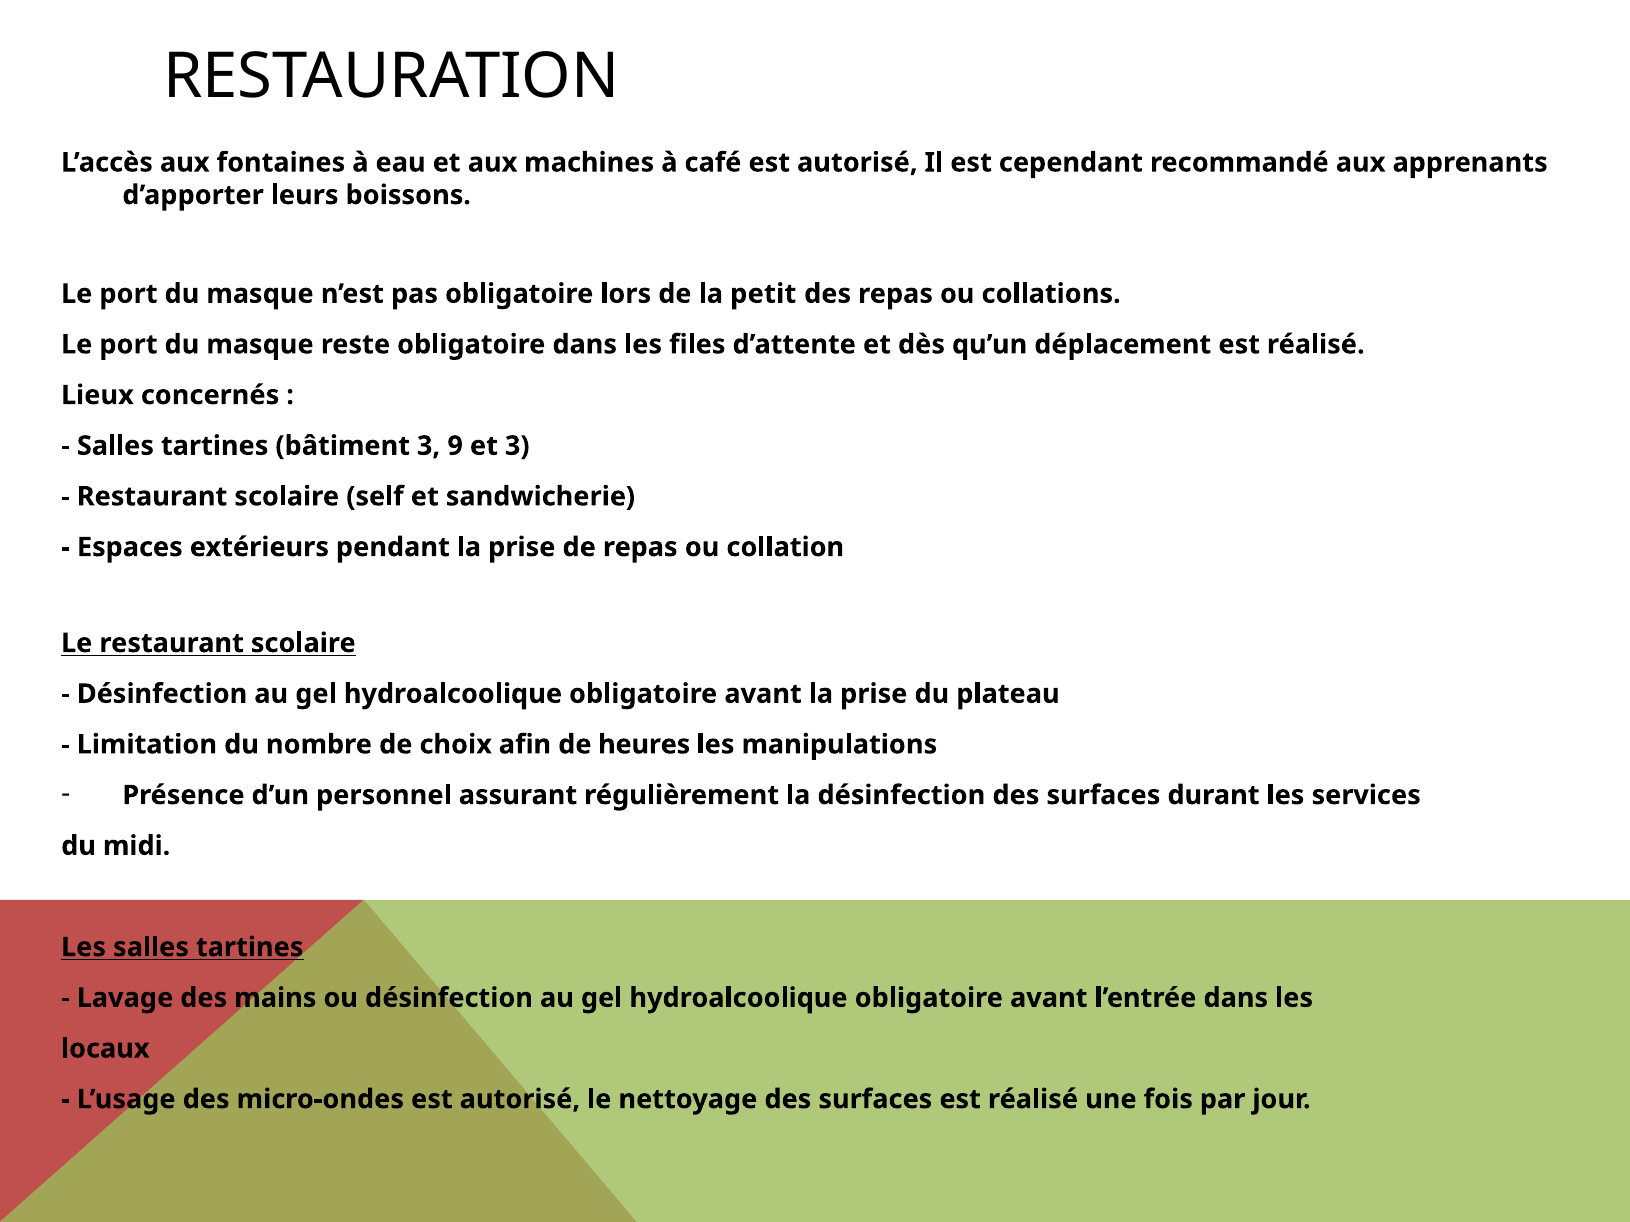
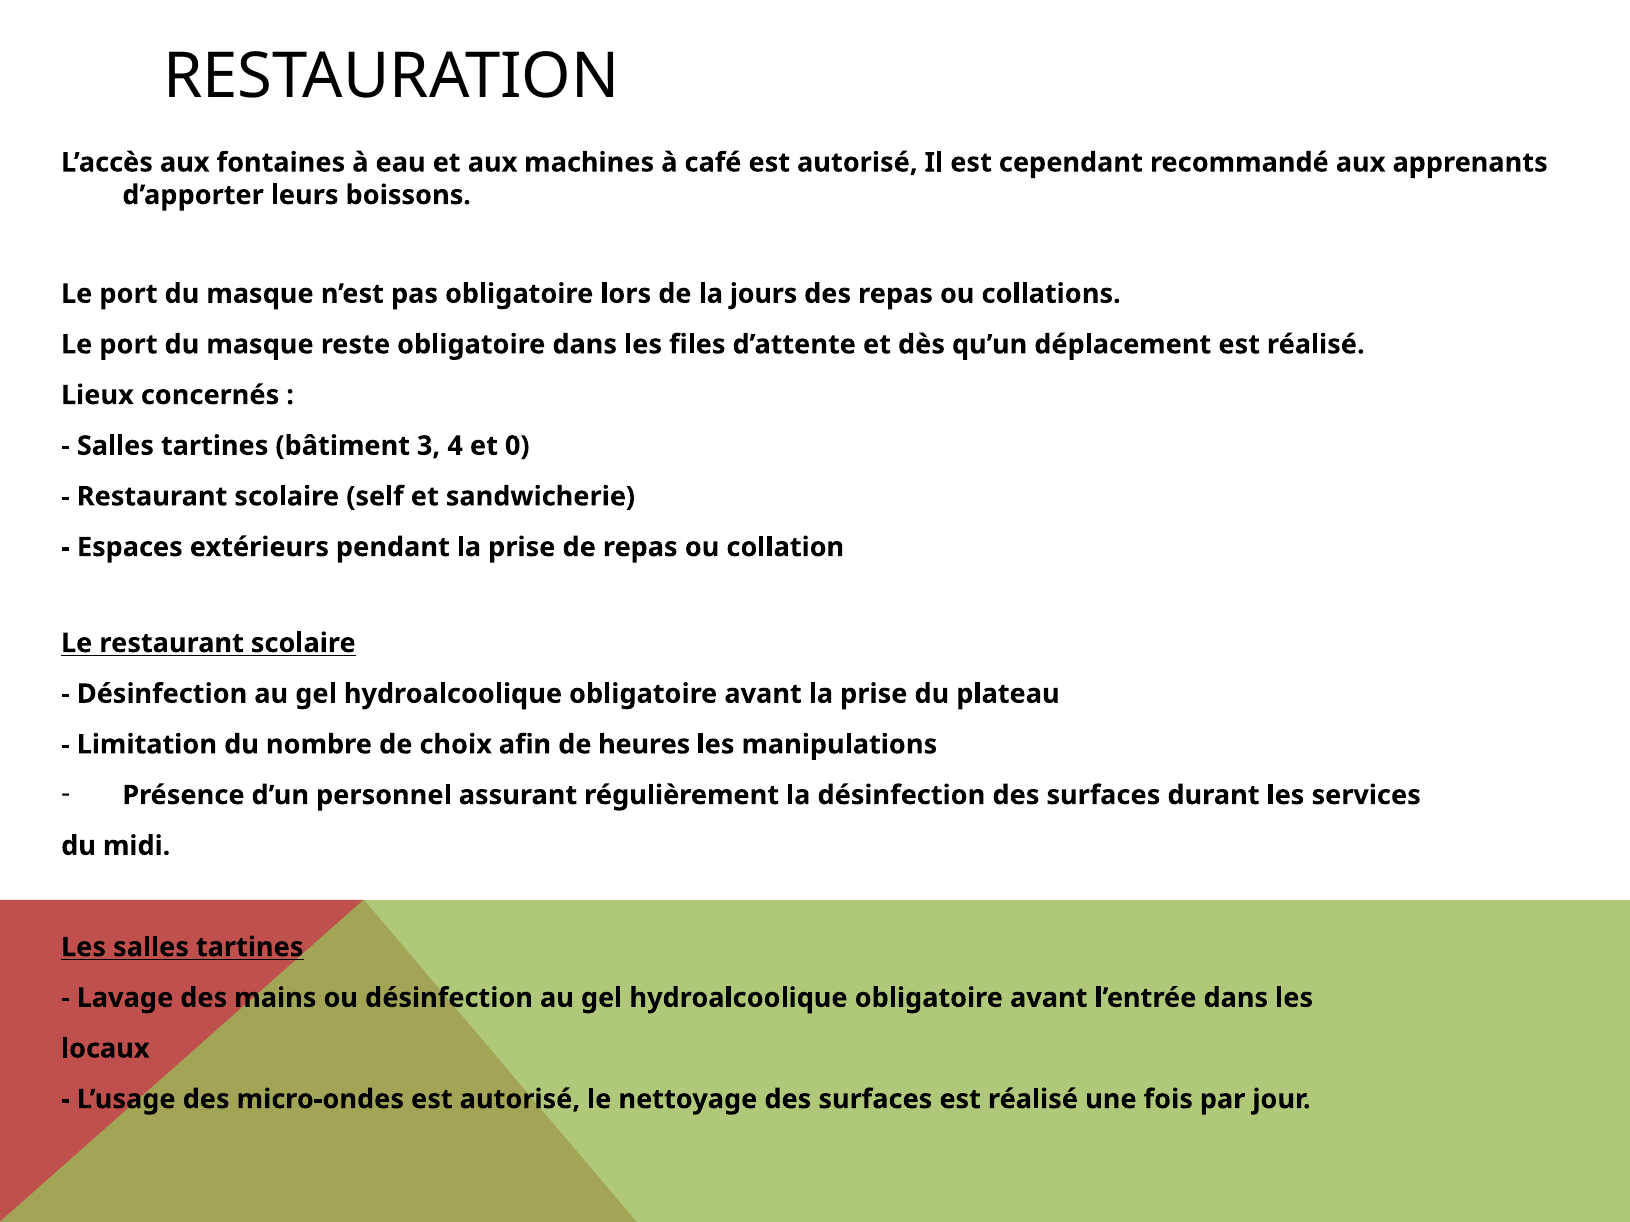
petit: petit -> jours
9: 9 -> 4
et 3: 3 -> 0
